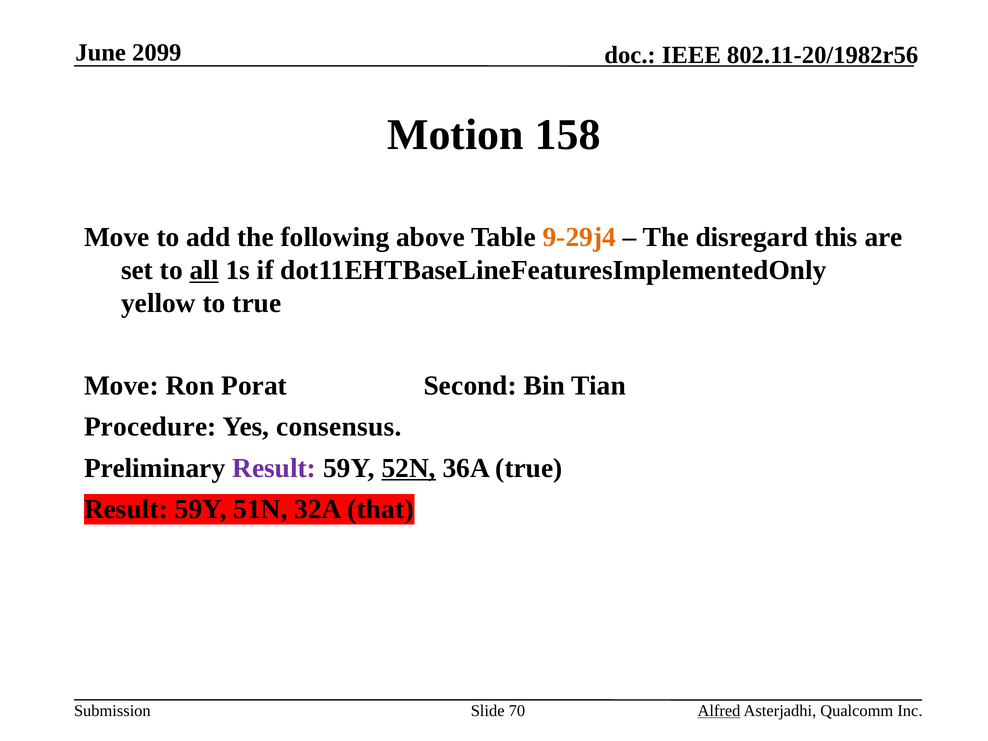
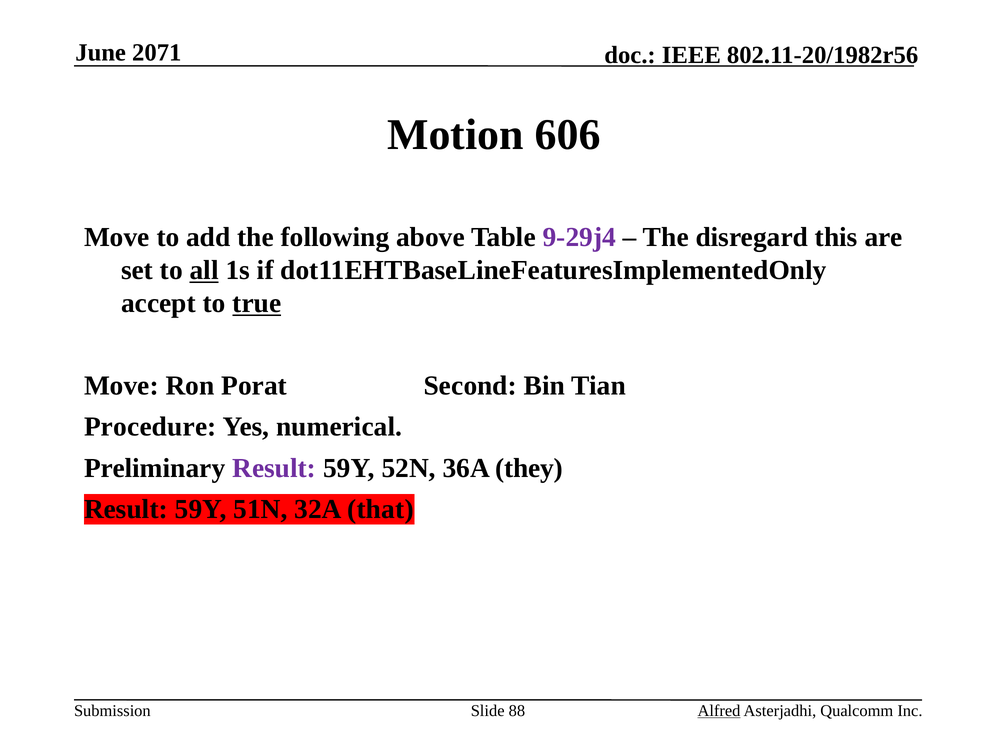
2099: 2099 -> 2071
158: 158 -> 606
9-29j4 colour: orange -> purple
yellow: yellow -> accept
true at (257, 303) underline: none -> present
consensus: consensus -> numerical
52N underline: present -> none
36A true: true -> they
70: 70 -> 88
